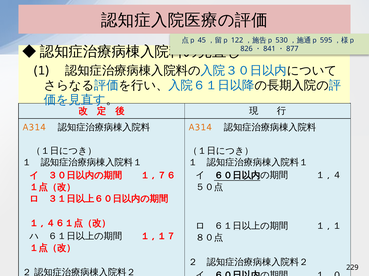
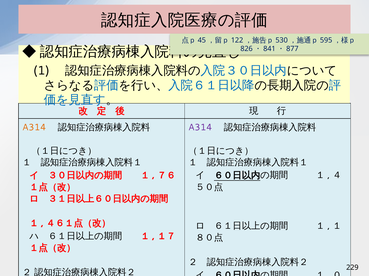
A314 at (200, 128) colour: orange -> purple
